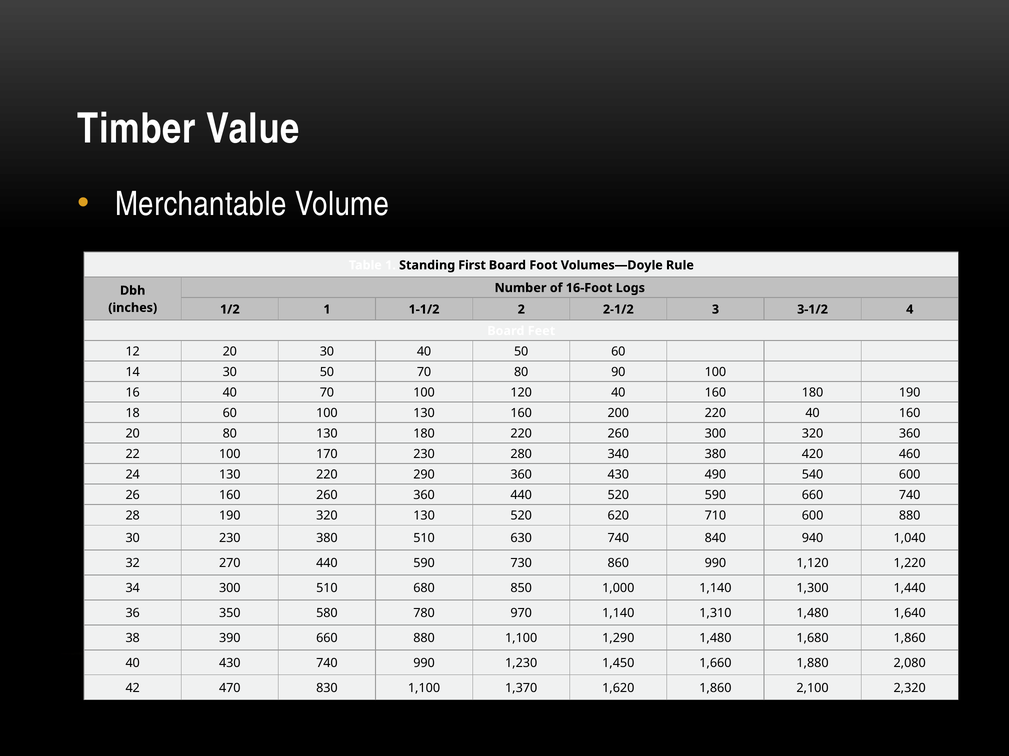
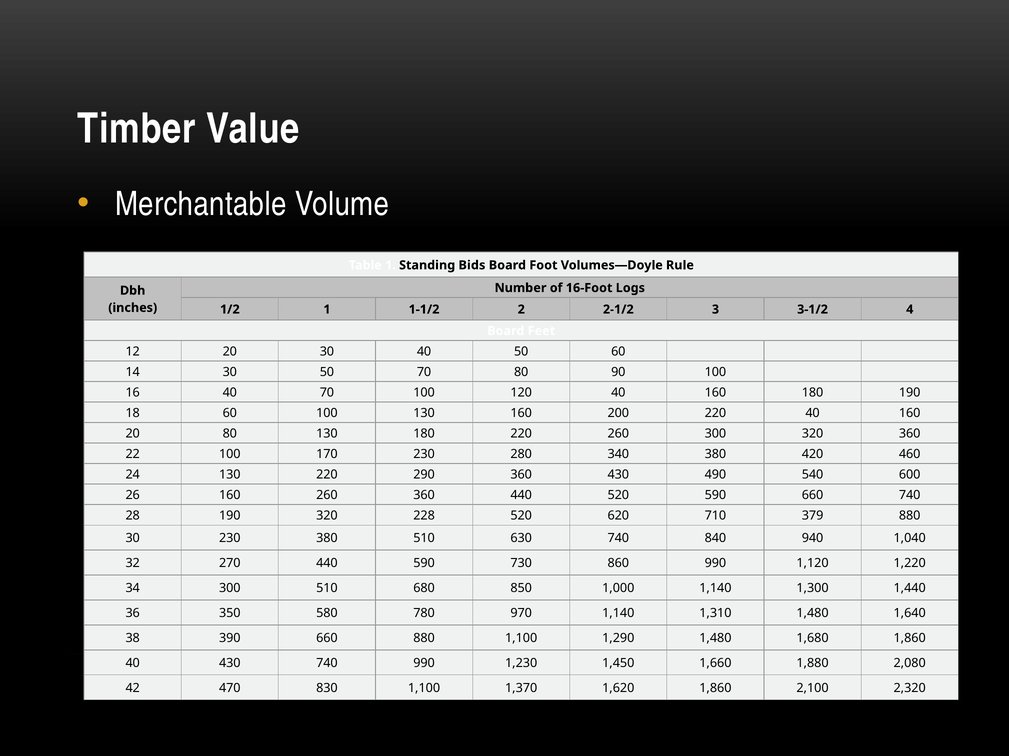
First: First -> Bids
320 130: 130 -> 228
710 600: 600 -> 379
